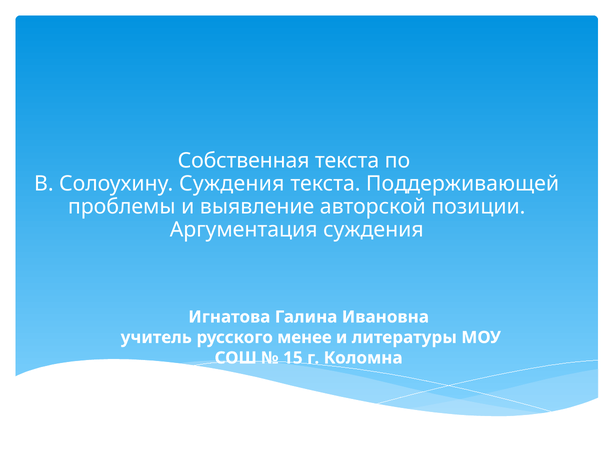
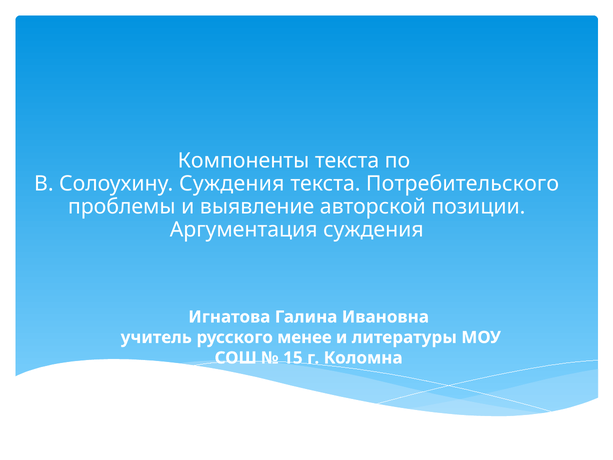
Собственная: Собственная -> Компоненты
Поддерживающей: Поддерживающей -> Потребительского
